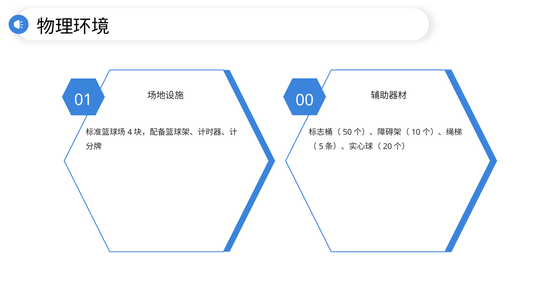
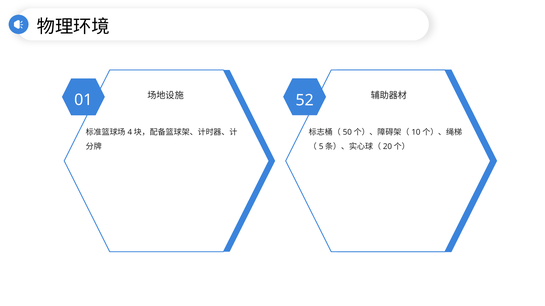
00: 00 -> 52
